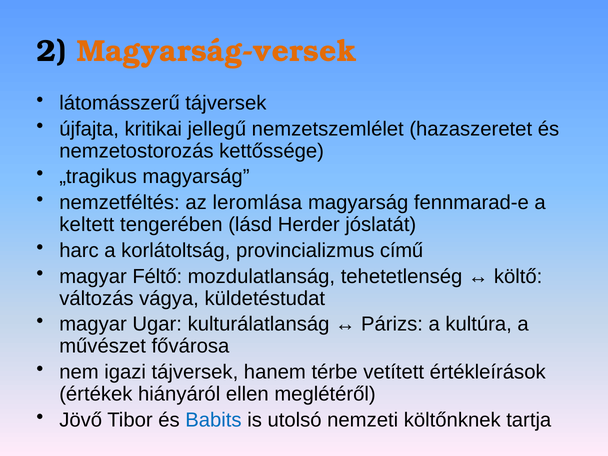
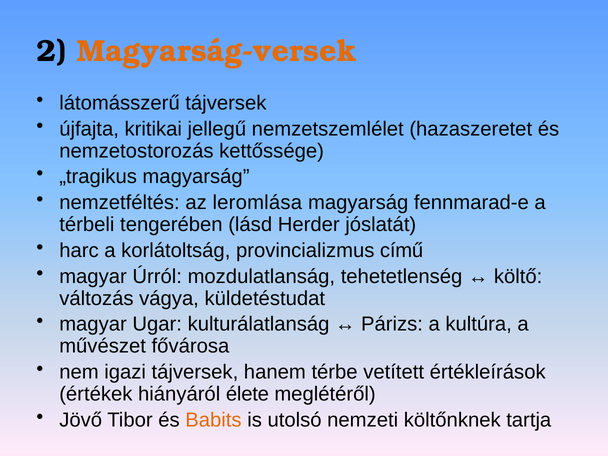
keltett: keltett -> térbeli
Féltő: Féltő -> Úrról
ellen: ellen -> élete
Babits colour: blue -> orange
